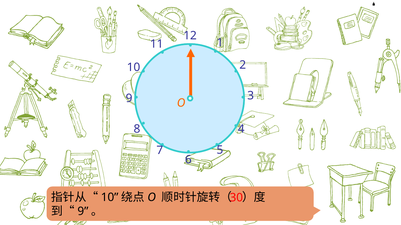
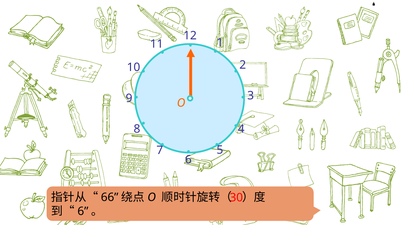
10 at (110, 198): 10 -> 66
9 at (83, 212): 9 -> 6
